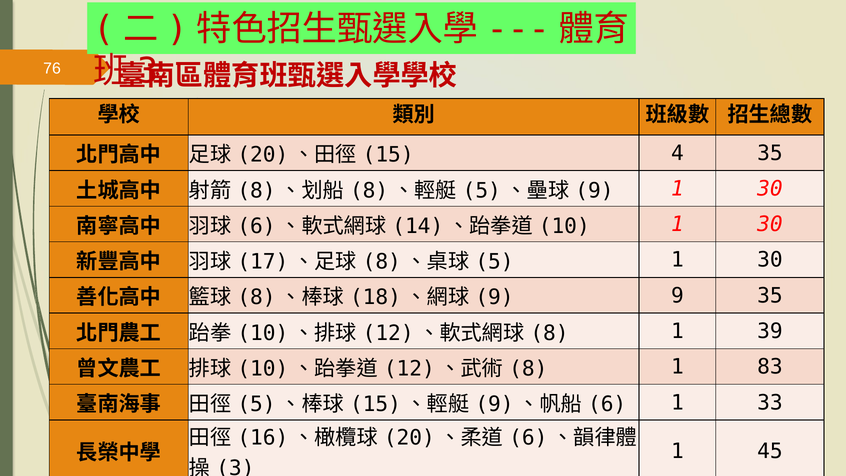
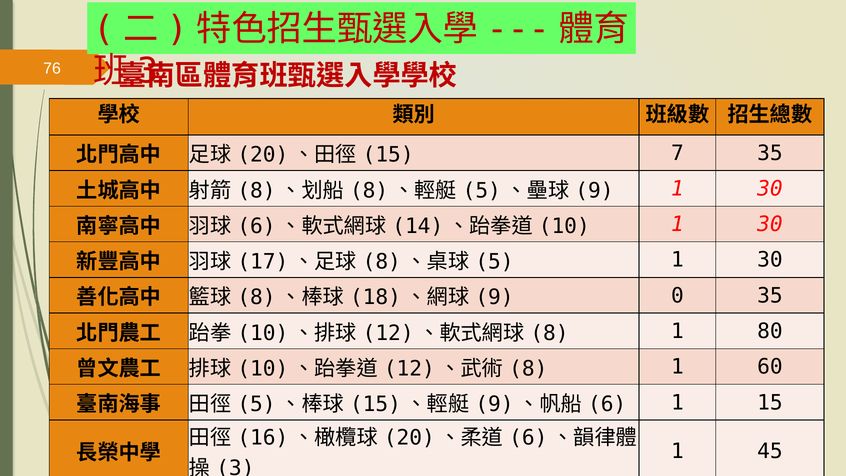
4: 4 -> 7
9 at (677, 296): 9 -> 0
39: 39 -> 80
83: 83 -> 60
1 33: 33 -> 15
